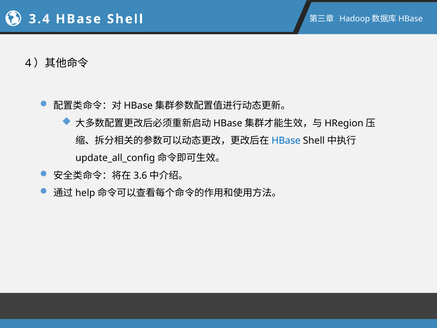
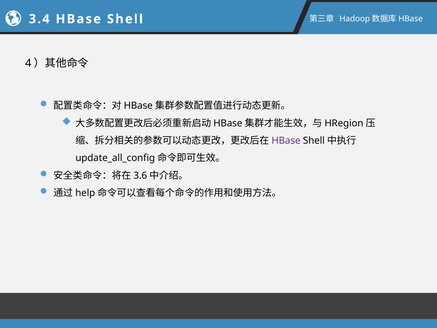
HBase at (286, 141) colour: blue -> purple
